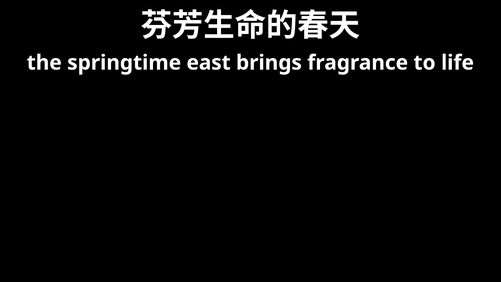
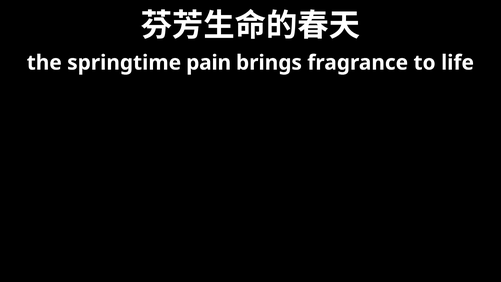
east: east -> pain
